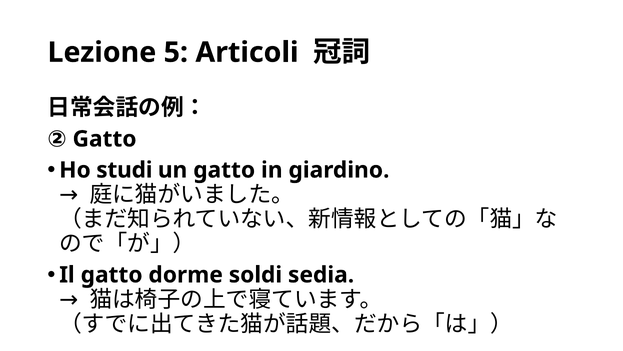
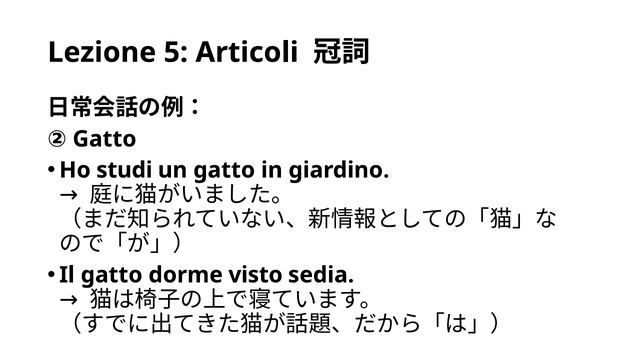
soldi: soldi -> visto
